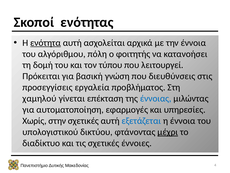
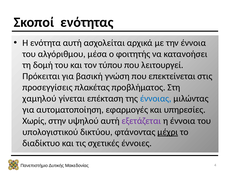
ενότητα underline: present -> none
πόλη: πόλη -> μέσα
διευθύνσεις: διευθύνσεις -> επεκτείνεται
εργαλεία: εργαλεία -> πλακέτας
στην σχετικές: σχετικές -> υψηλού
εξετάζεται colour: blue -> purple
